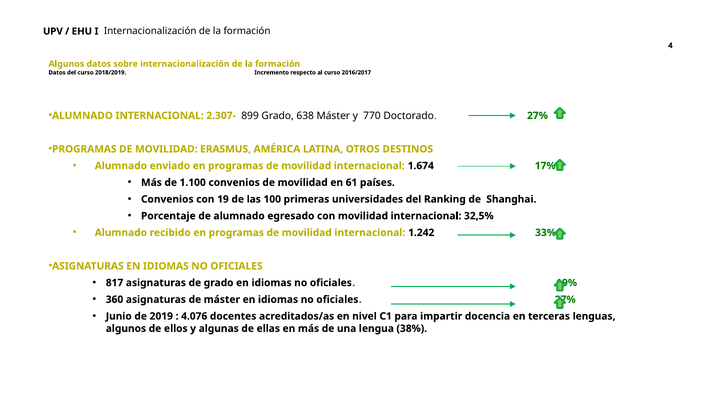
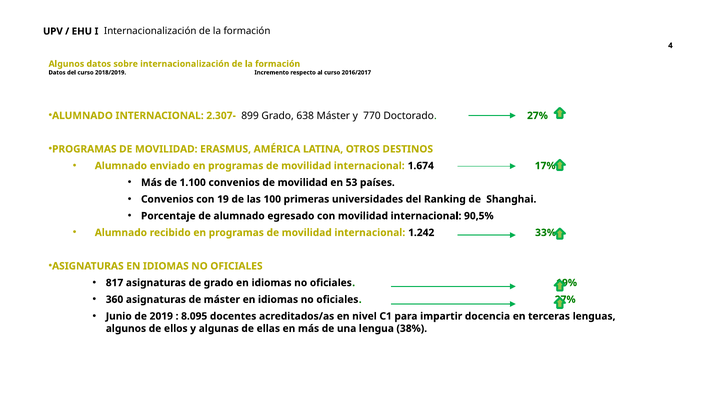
61: 61 -> 53
32,5%: 32,5% -> 90,5%
4.076: 4.076 -> 8.095
